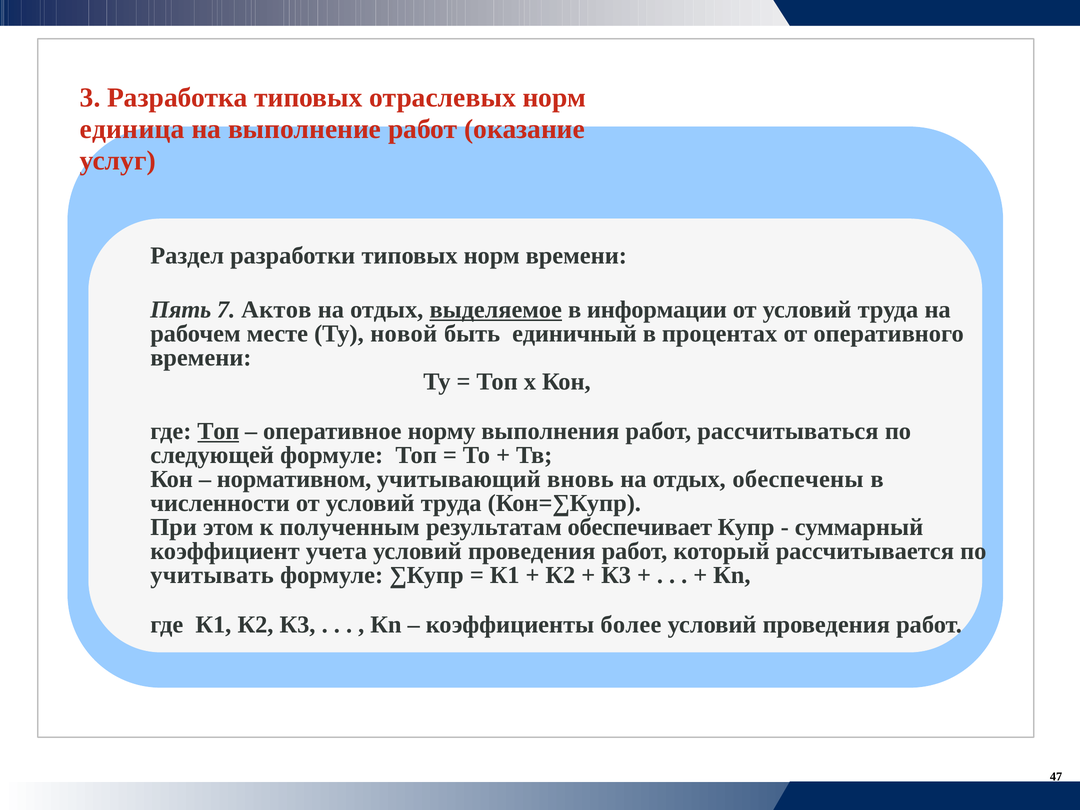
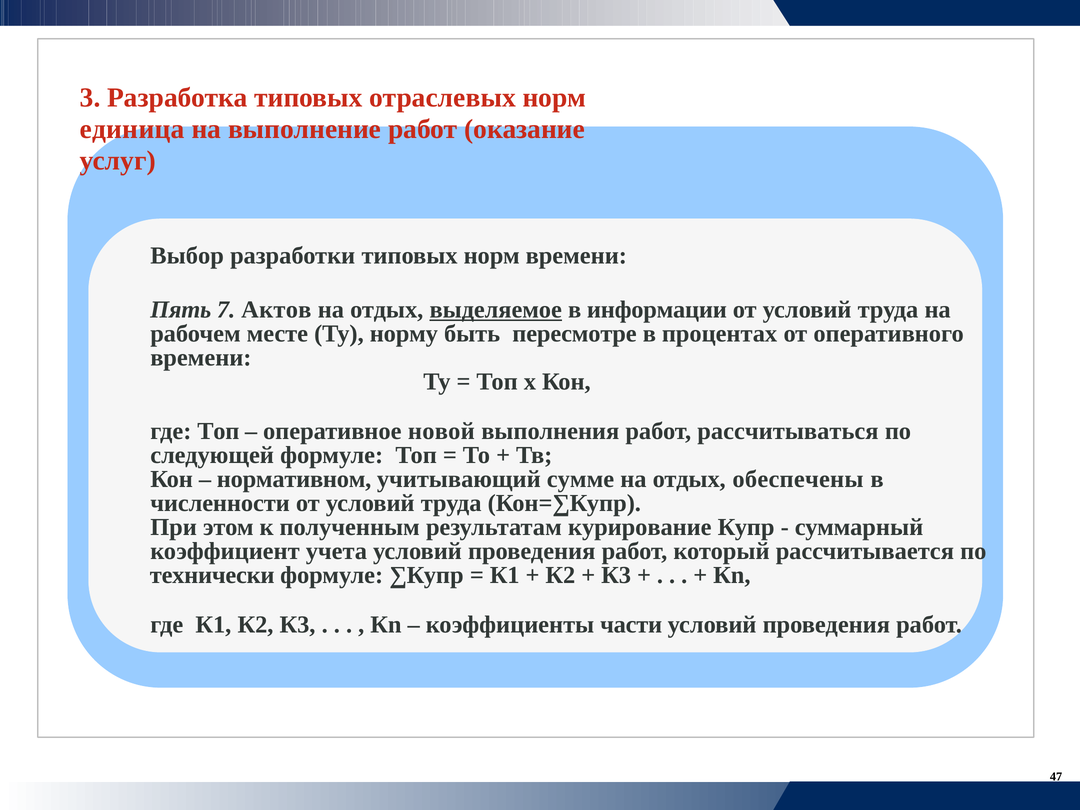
Раздел: Раздел -> Выбор
новой: новой -> норму
единичный: единичный -> пересмотре
Топ at (218, 431) underline: present -> none
норму: норму -> новой
вновь: вновь -> сумме
обеспечивает: обеспечивает -> курирование
учитывать: учитывать -> технически
более: более -> части
